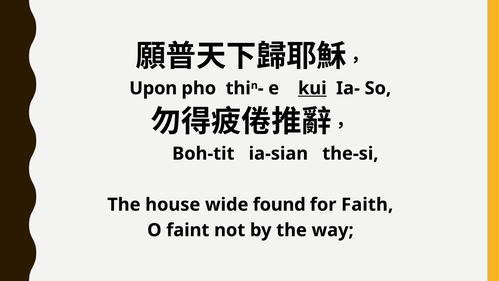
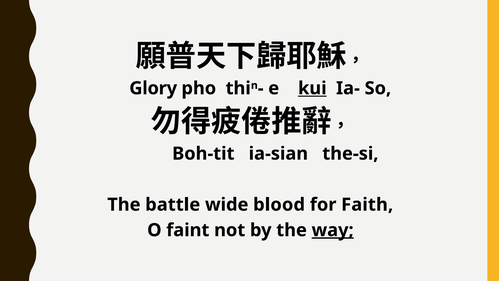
Upon: Upon -> Glory
house: house -> battle
found: found -> blood
way underline: none -> present
